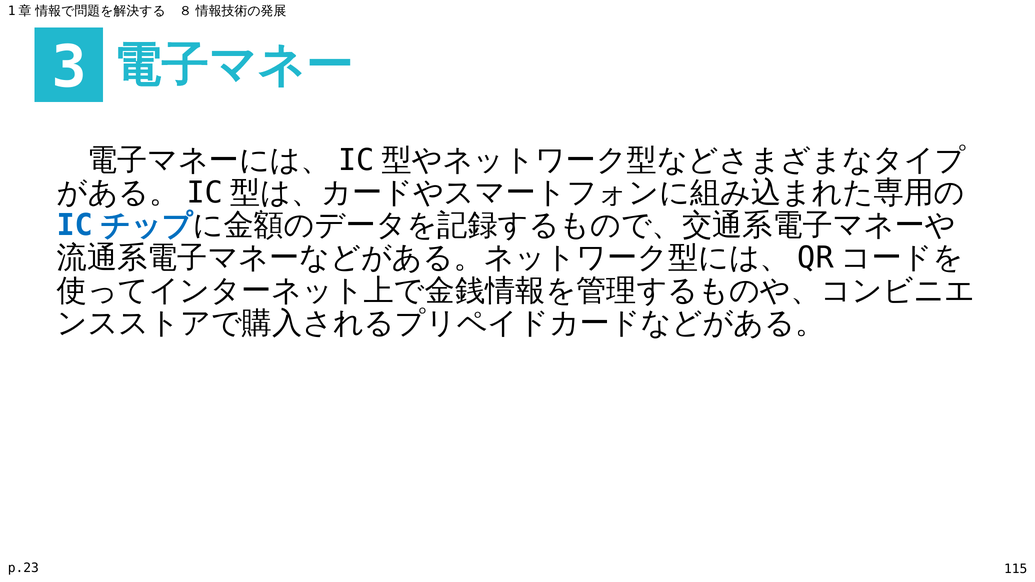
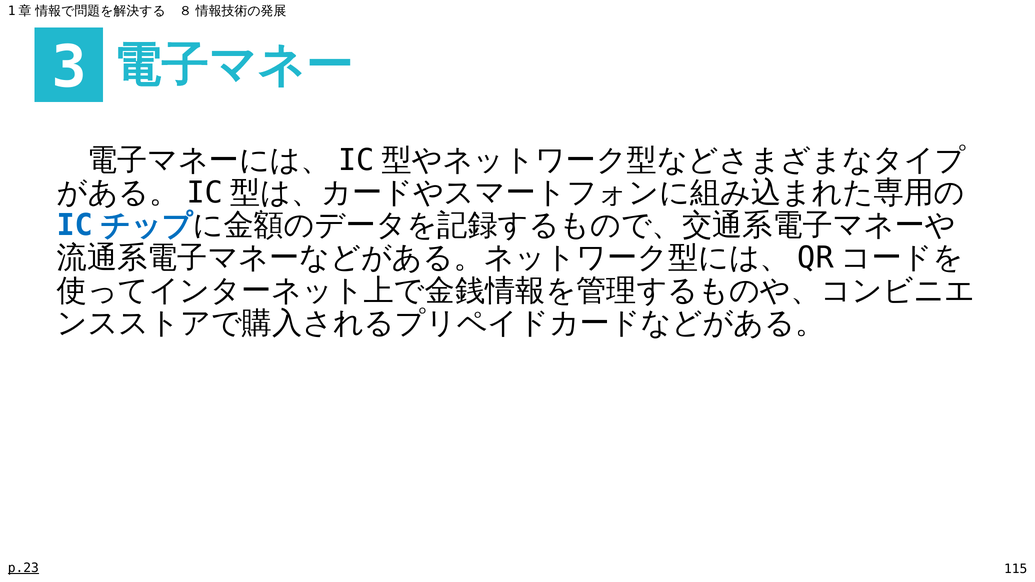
p.23 underline: none -> present
